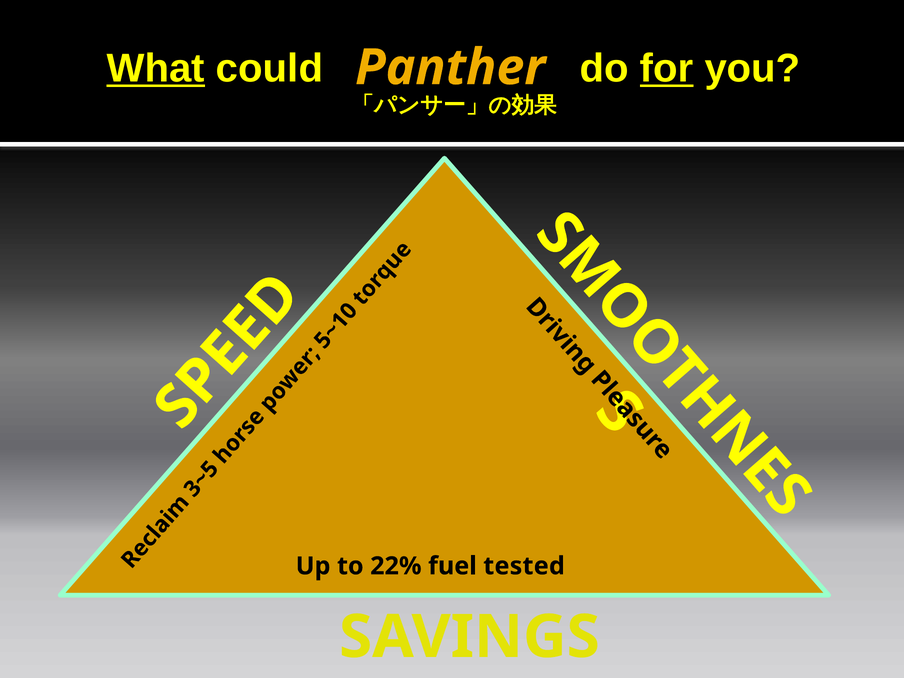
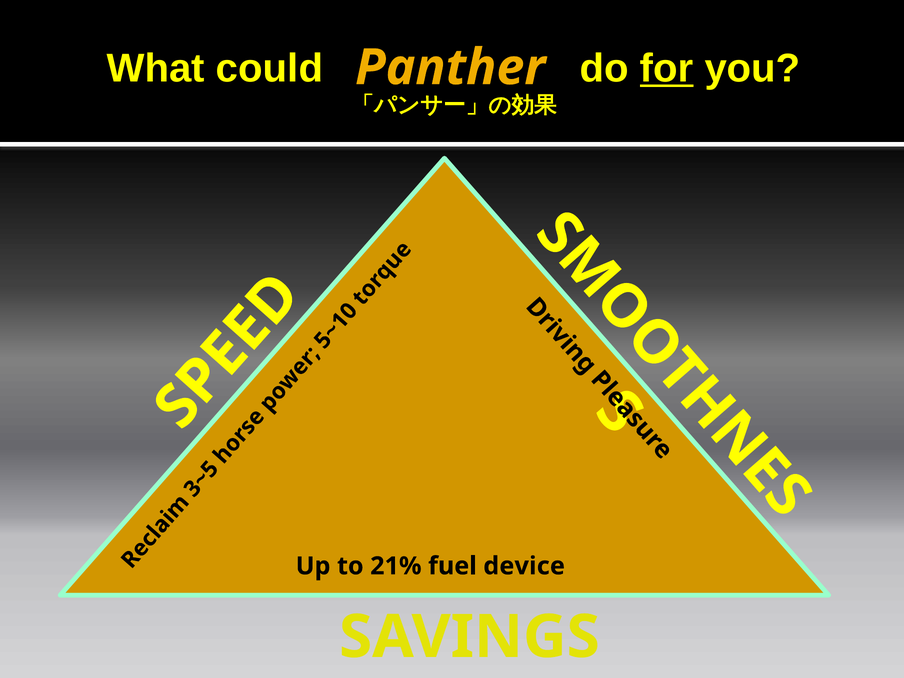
What underline: present -> none
22%: 22% -> 21%
tested: tested -> device
